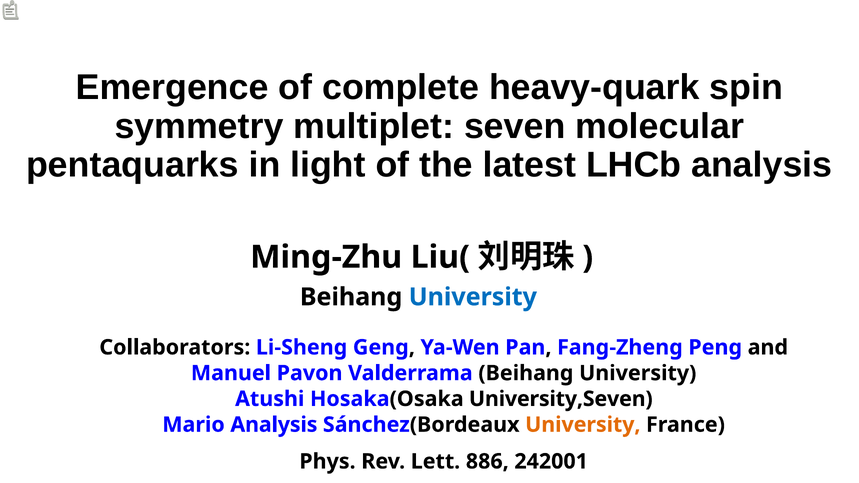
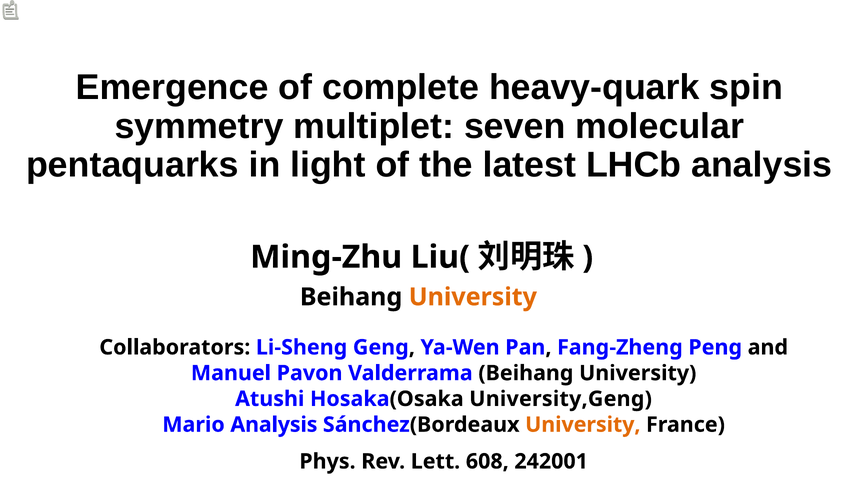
University at (473, 297) colour: blue -> orange
University,Seven: University,Seven -> University,Geng
886: 886 -> 608
